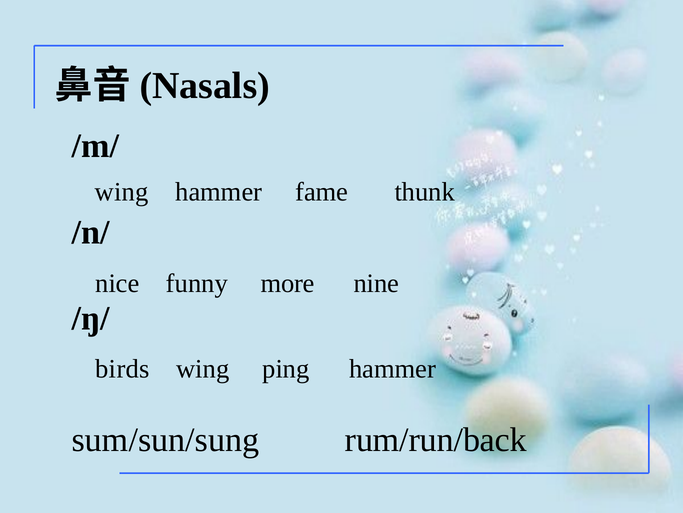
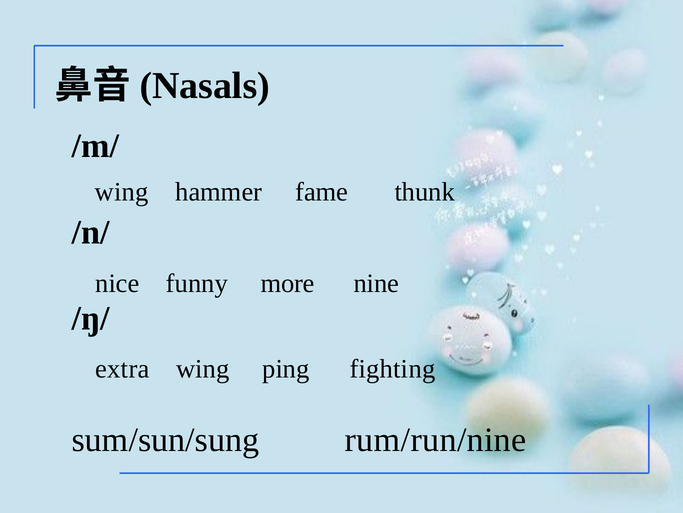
birds: birds -> extra
ping hammer: hammer -> fighting
rum/run/back: rum/run/back -> rum/run/nine
